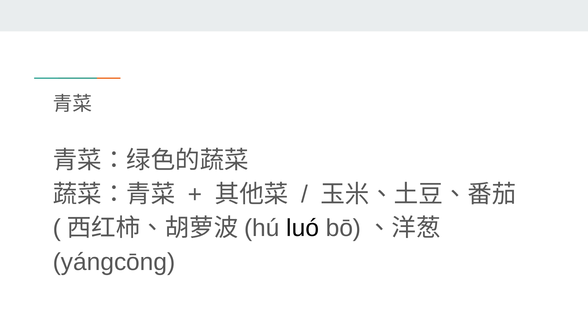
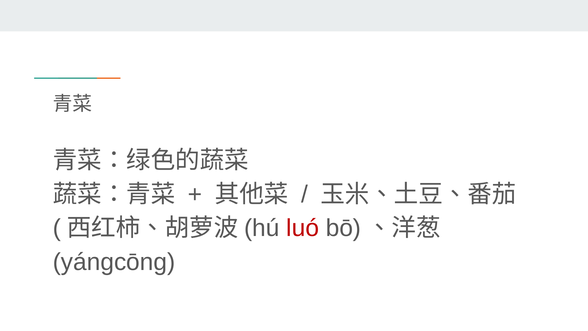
luó colour: black -> red
